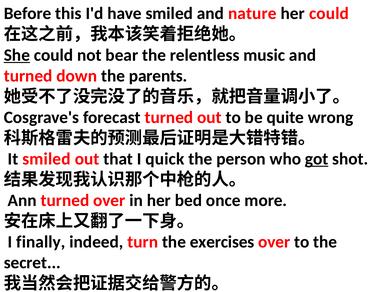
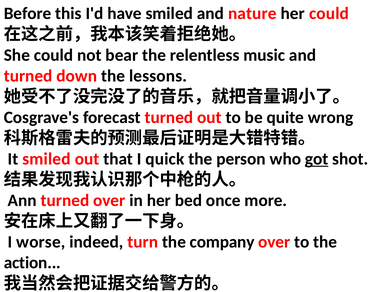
She underline: present -> none
parents: parents -> lessons
finally: finally -> worse
exercises: exercises -> company
secret: secret -> action
